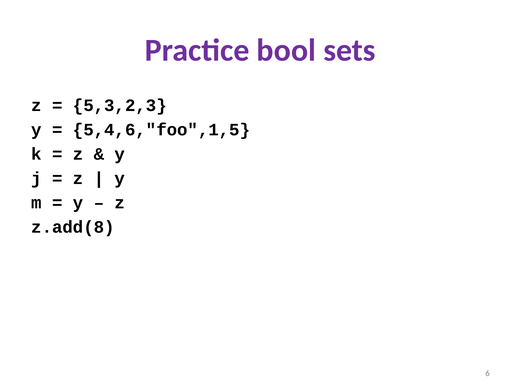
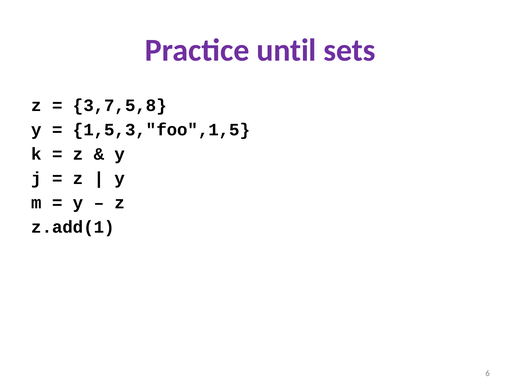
bool: bool -> until
5,3,2,3: 5,3,2,3 -> 3,7,5,8
5,4,6,"foo",1,5: 5,4,6,"foo",1,5 -> 1,5,3,"foo",1,5
z.add(8: z.add(8 -> z.add(1
